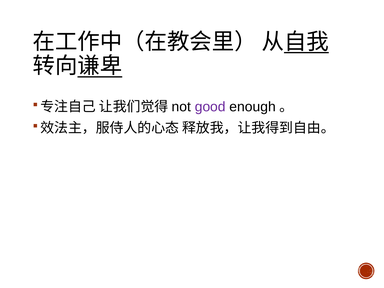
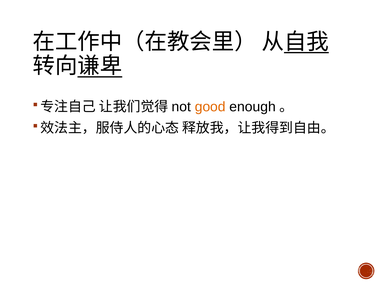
good colour: purple -> orange
